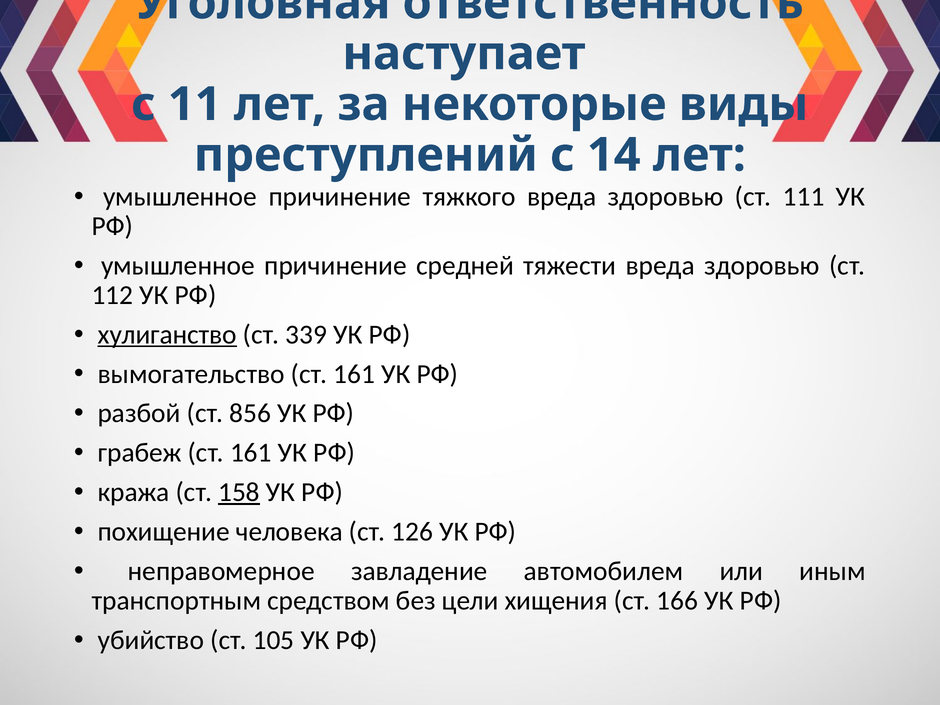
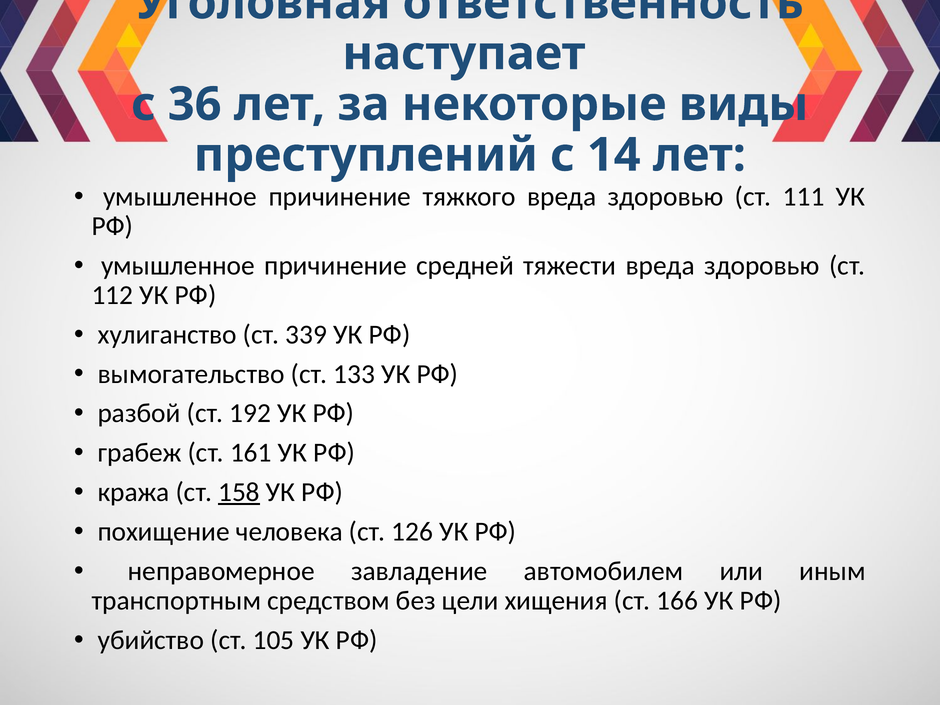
11: 11 -> 36
хулиганство underline: present -> none
вымогательство ст 161: 161 -> 133
856: 856 -> 192
